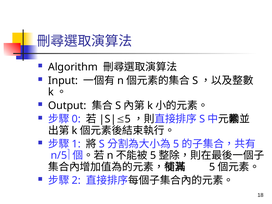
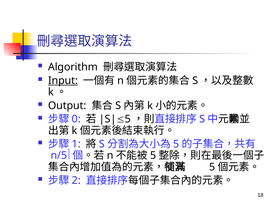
Input underline: none -> present
